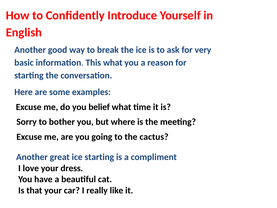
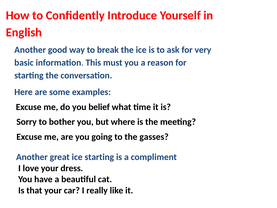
This what: what -> must
cactus: cactus -> gasses
